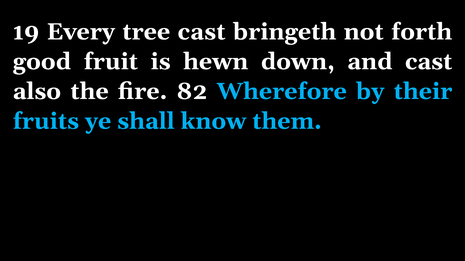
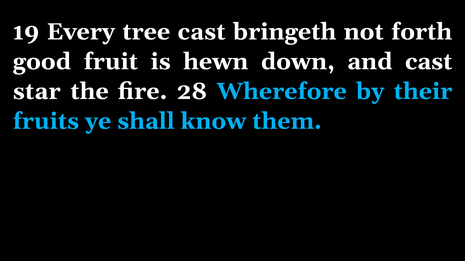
also: also -> star
82: 82 -> 28
